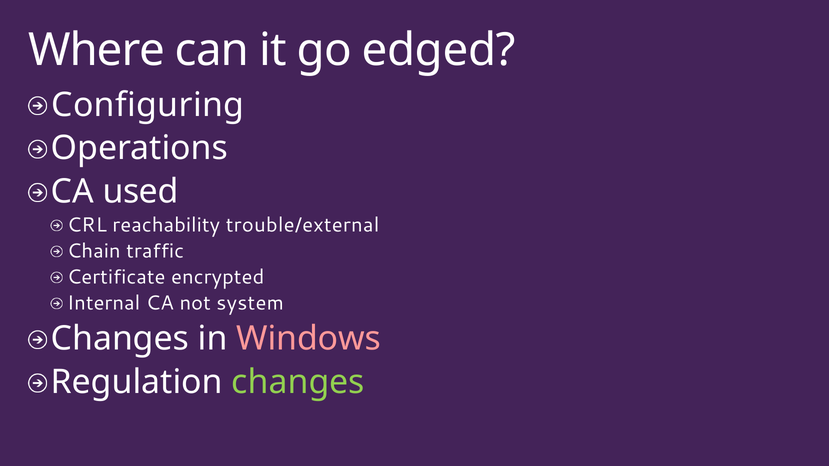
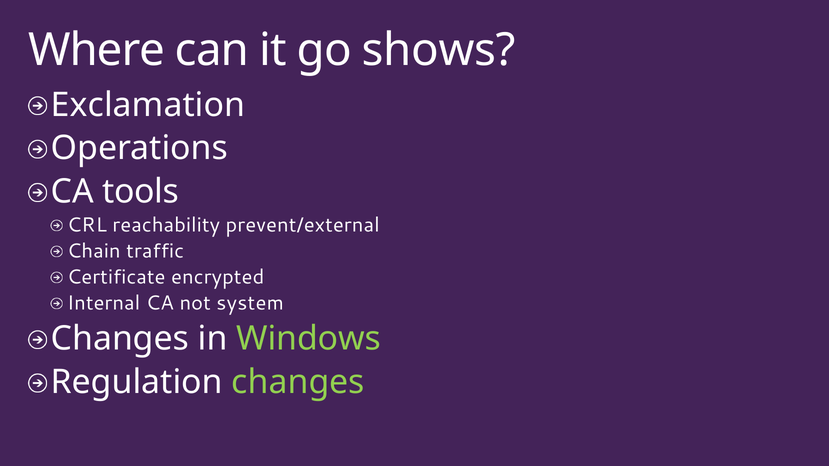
edged: edged -> shows
Configuring: Configuring -> Exclamation
used: used -> tools
trouble/external: trouble/external -> prevent/external
Windows colour: pink -> light green
